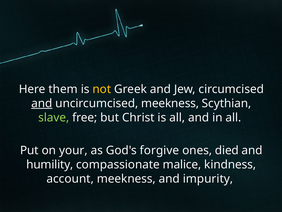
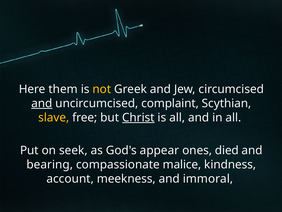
uncircumcised meekness: meekness -> complaint
slave colour: light green -> yellow
Christ underline: none -> present
your: your -> seek
forgive: forgive -> appear
humility: humility -> bearing
impurity: impurity -> immoral
